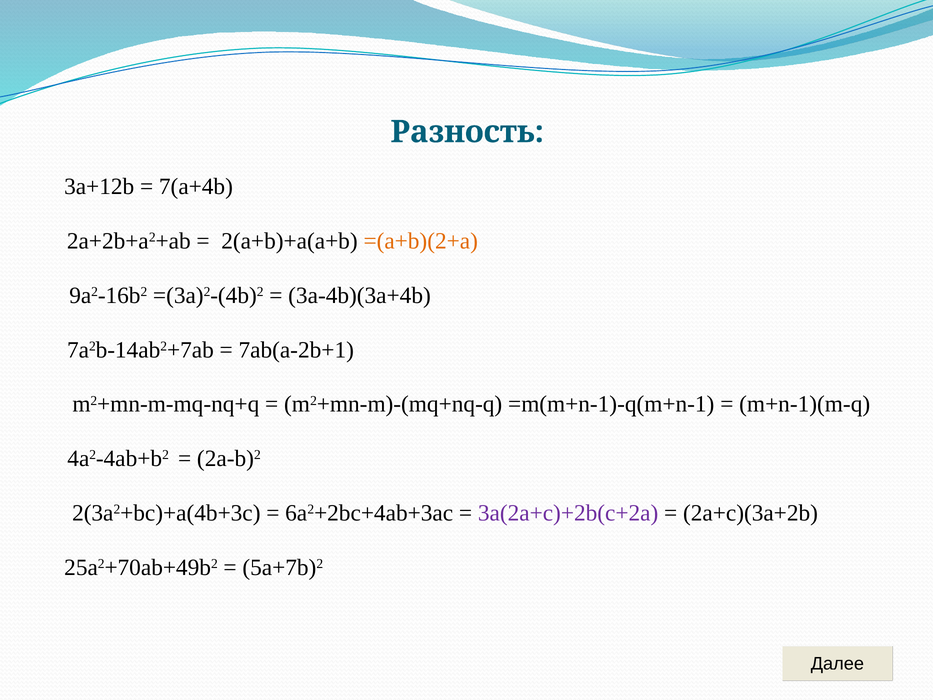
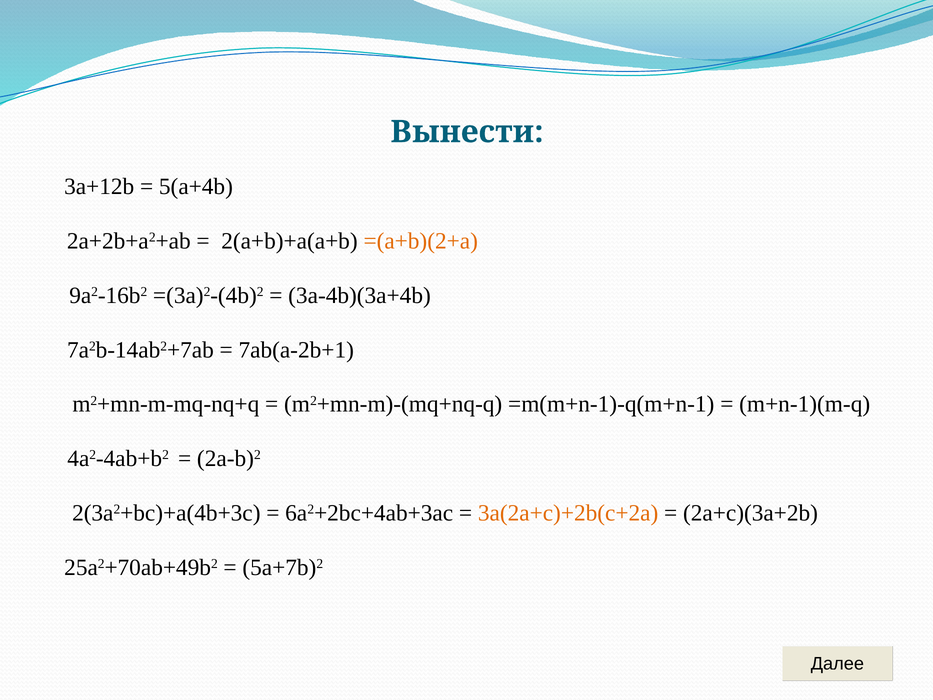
Разность: Разность -> Вынести
7(a+4b: 7(a+4b -> 5(a+4b
3a(2a+c)+2b(c+2a colour: purple -> orange
